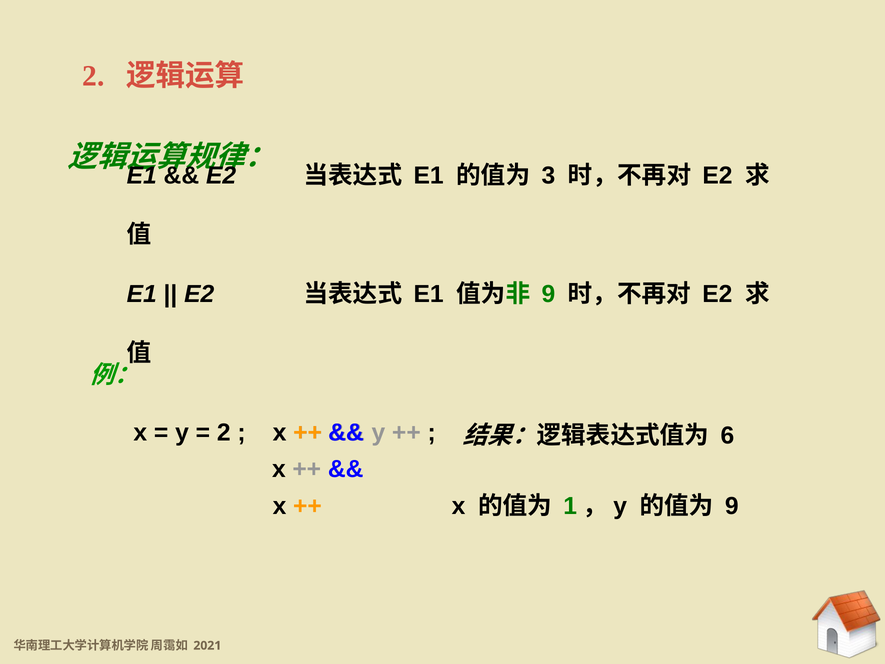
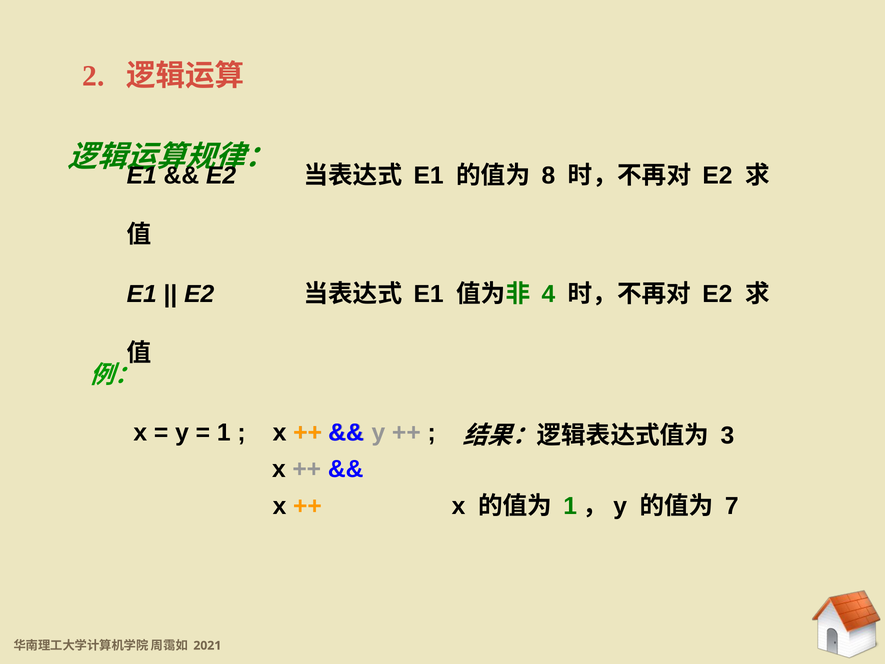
3: 3 -> 8
9 at (548, 294): 9 -> 4
2 at (224, 432): 2 -> 1
6: 6 -> 3
9 at (732, 506): 9 -> 7
